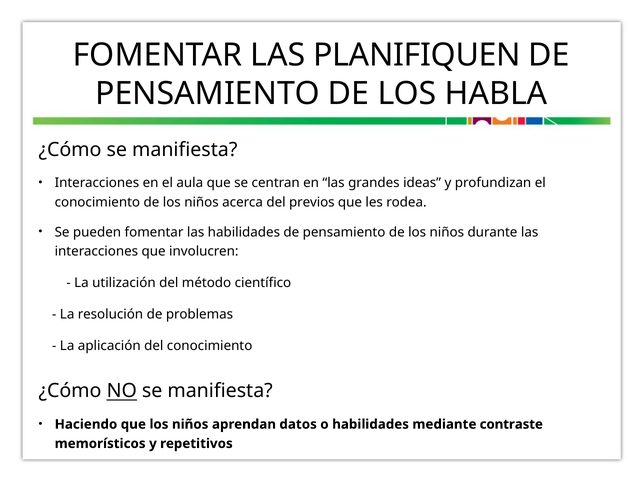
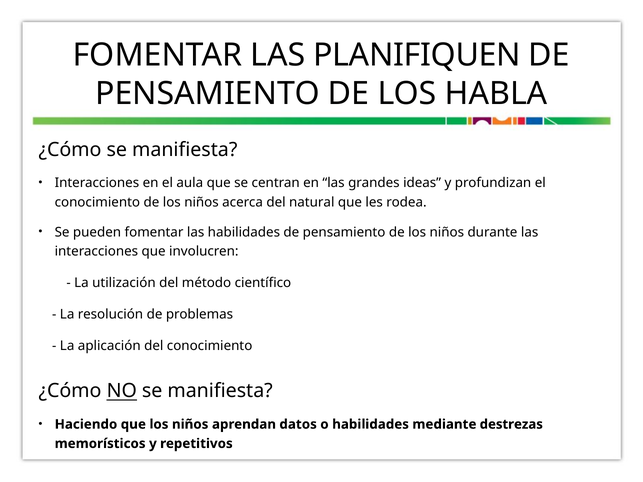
previos: previos -> natural
contraste: contraste -> destrezas
